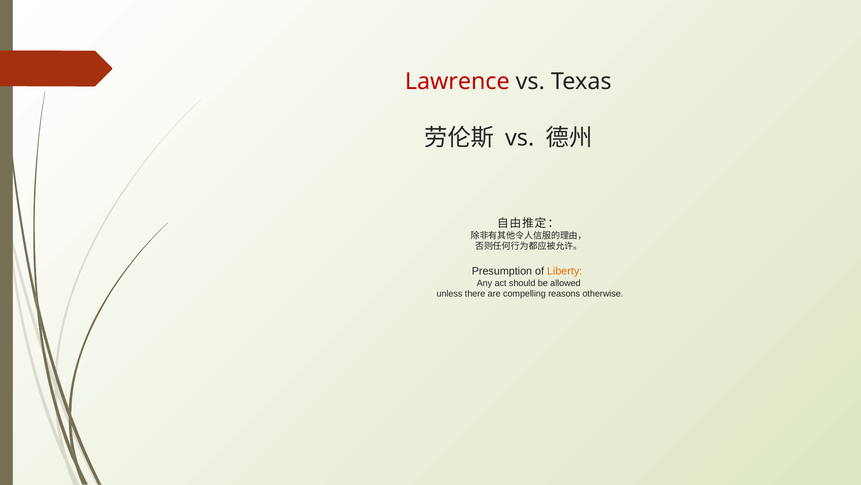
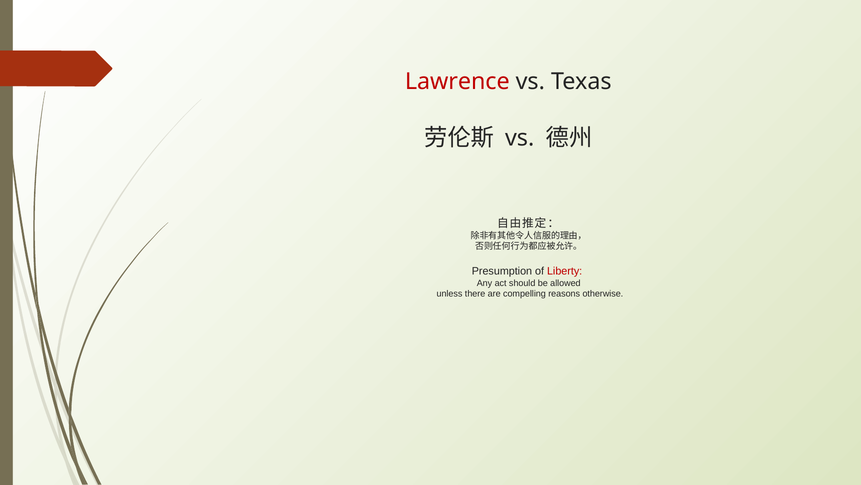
Liberty colour: orange -> red
